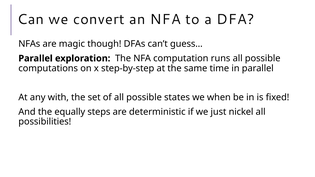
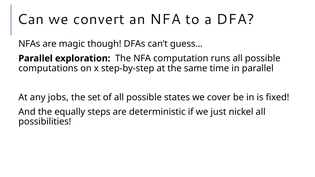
with: with -> jobs
when: when -> cover
